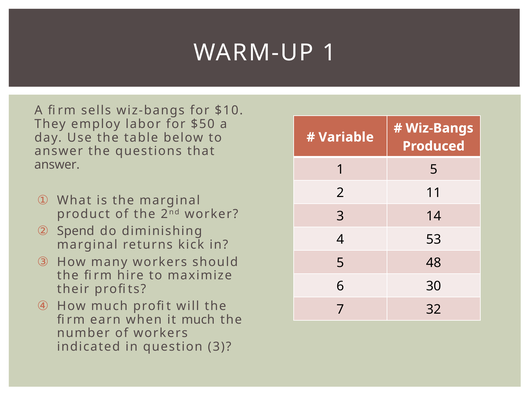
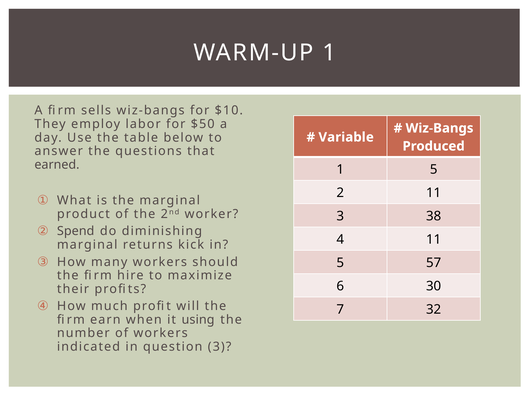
answer at (57, 165): answer -> earned
14: 14 -> 38
4 53: 53 -> 11
48: 48 -> 57
it much: much -> using
